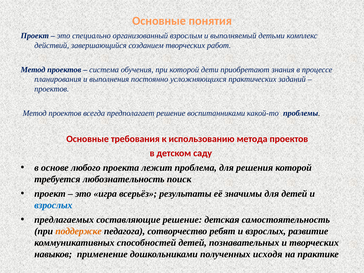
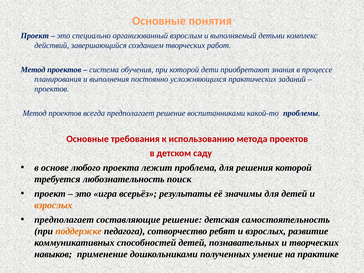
взрослых at (53, 205) colour: blue -> orange
предлагаемых at (64, 220): предлагаемых -> предполагает
исходя: исходя -> умение
